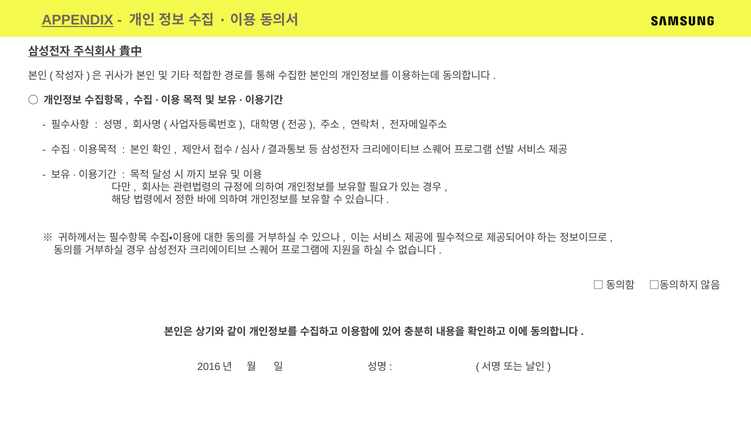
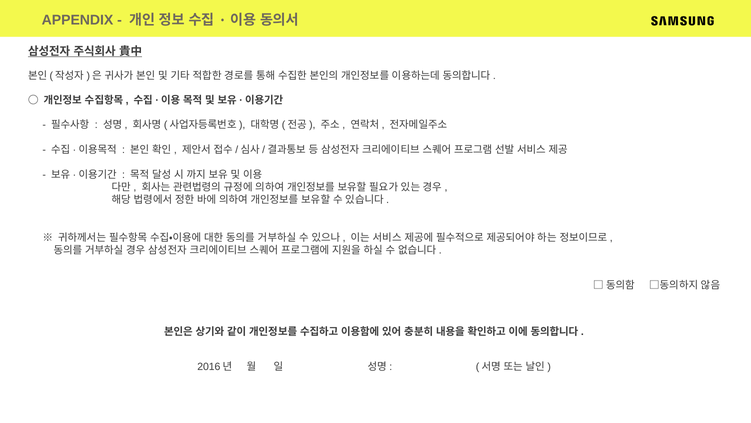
APPENDIX underline: present -> none
